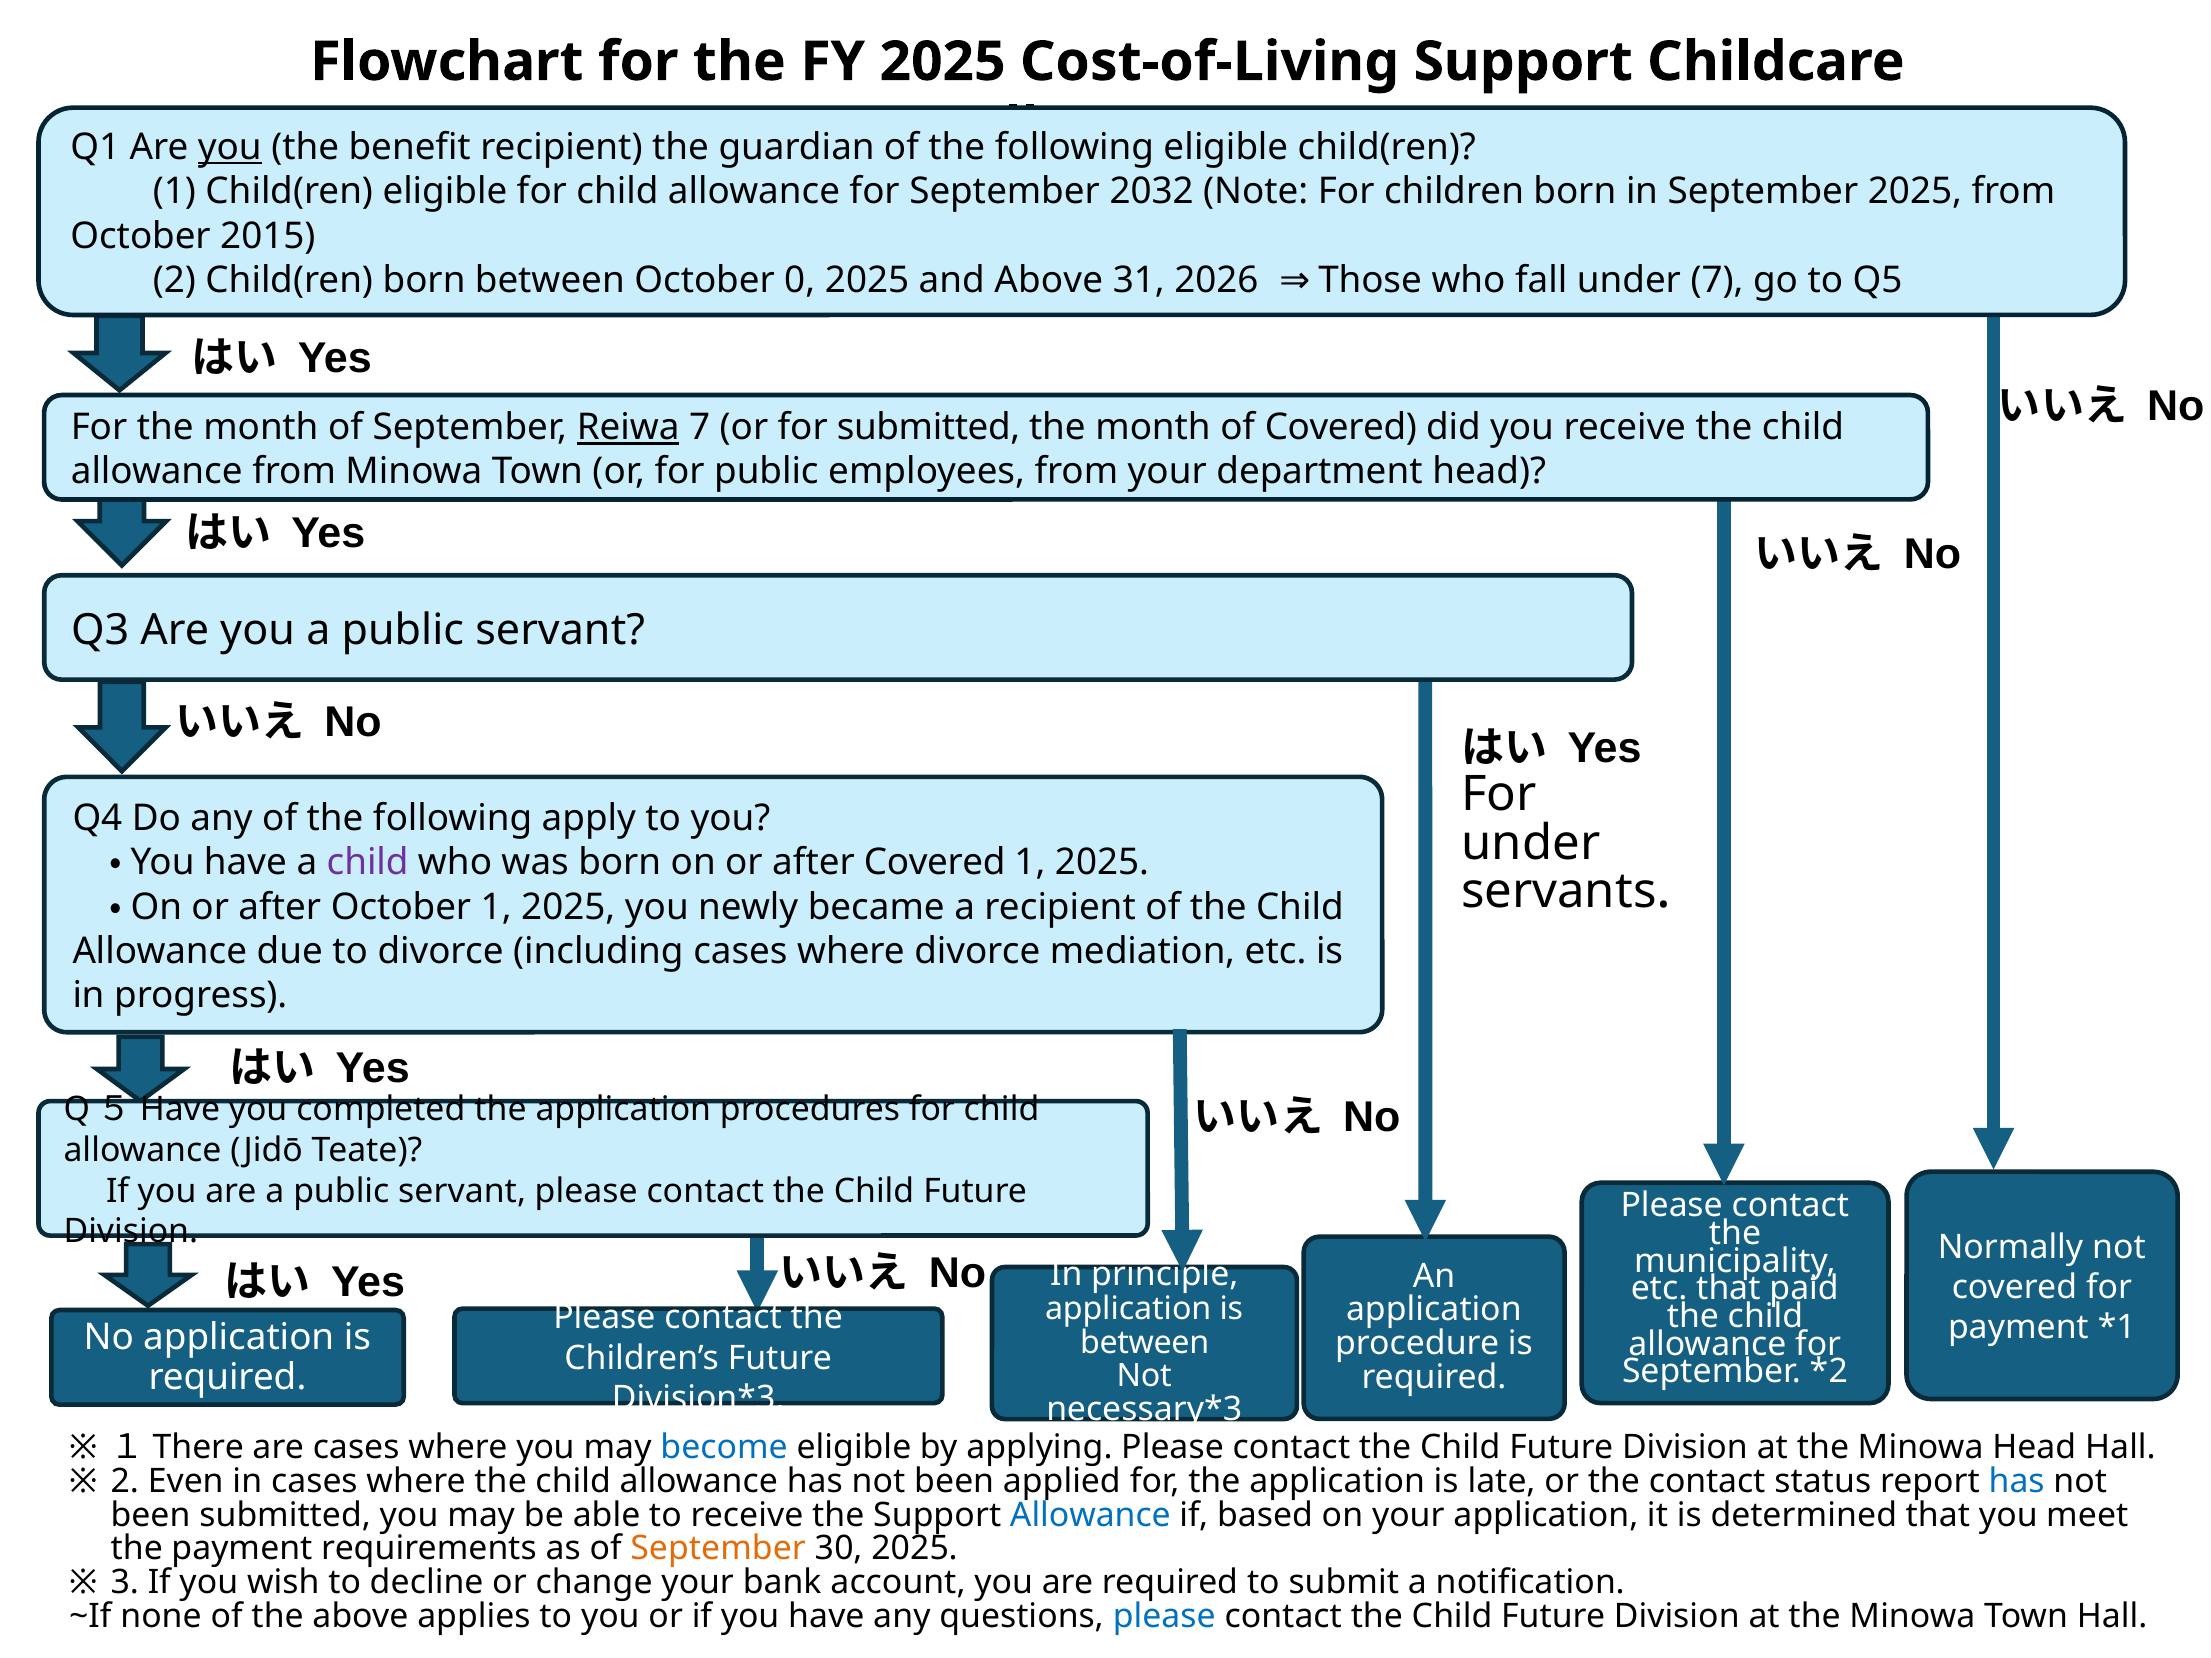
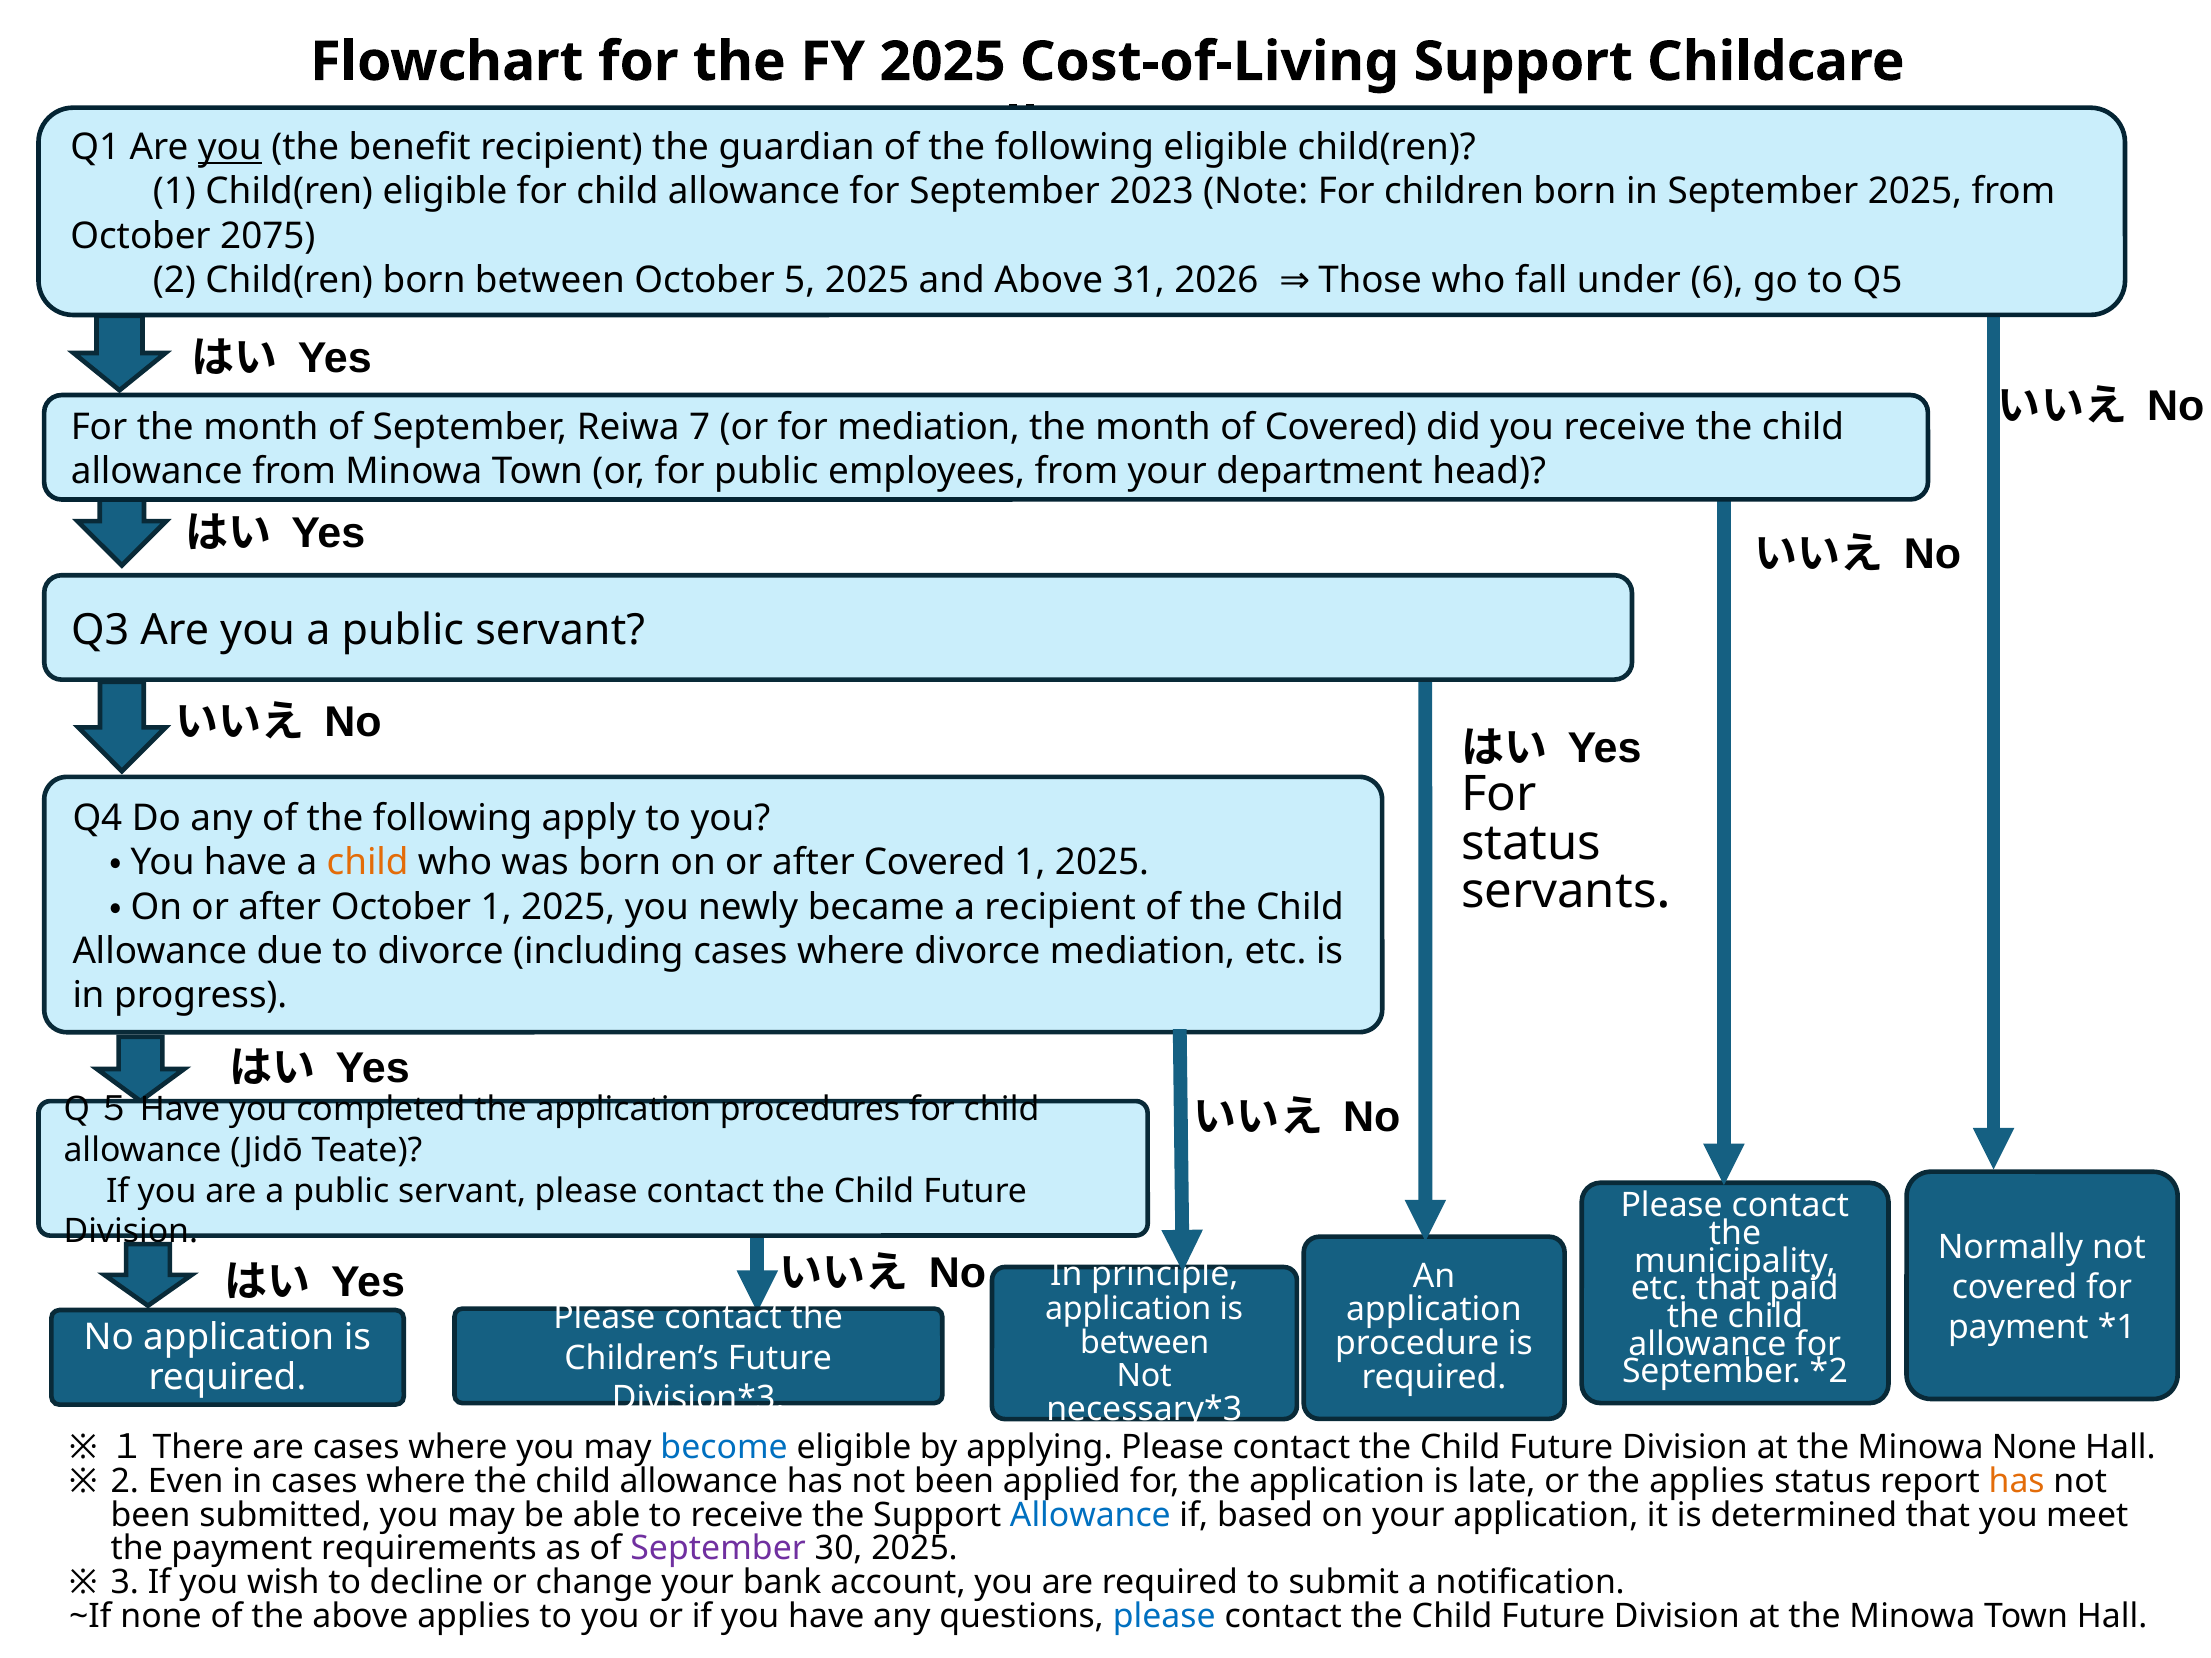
2032: 2032 -> 2023
2015: 2015 -> 2075
0: 0 -> 5
under 7: 7 -> 6
Reiwa underline: present -> none
for submitted: submitted -> mediation
under at (1531, 843): under -> status
child at (368, 863) colour: purple -> orange
Minowa Head: Head -> None
the contact: contact -> applies
has at (2017, 1482) colour: blue -> orange
September at (718, 1549) colour: orange -> purple
